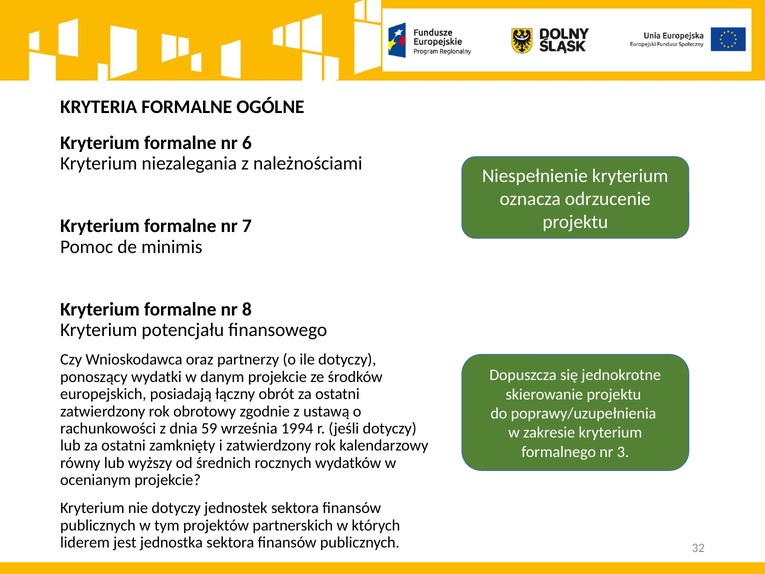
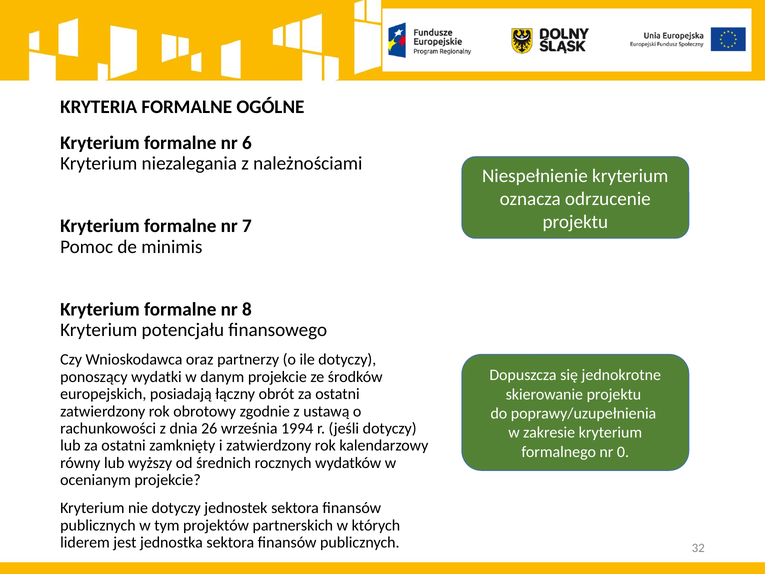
59: 59 -> 26
3: 3 -> 0
